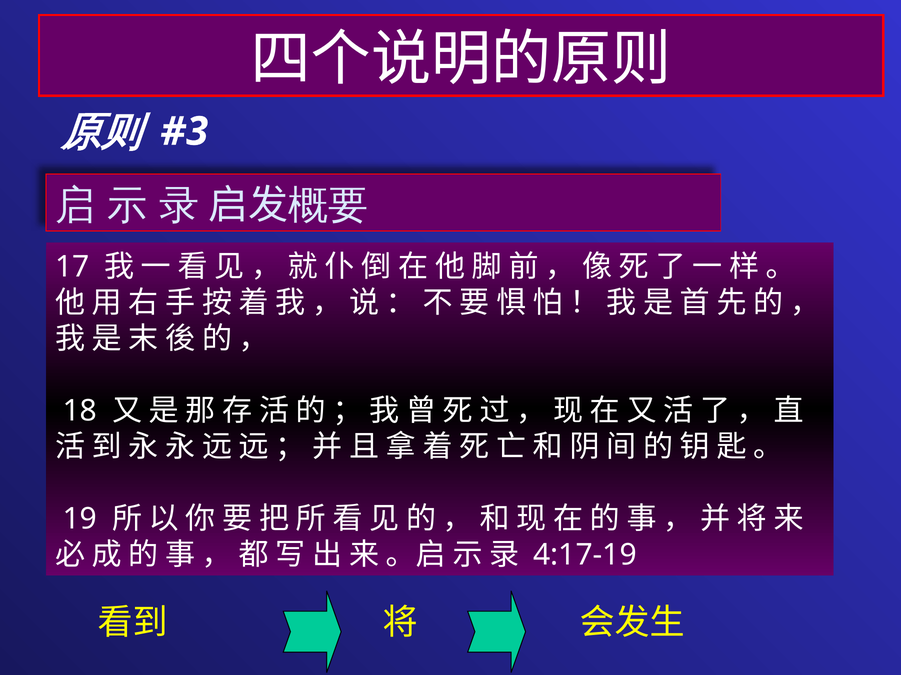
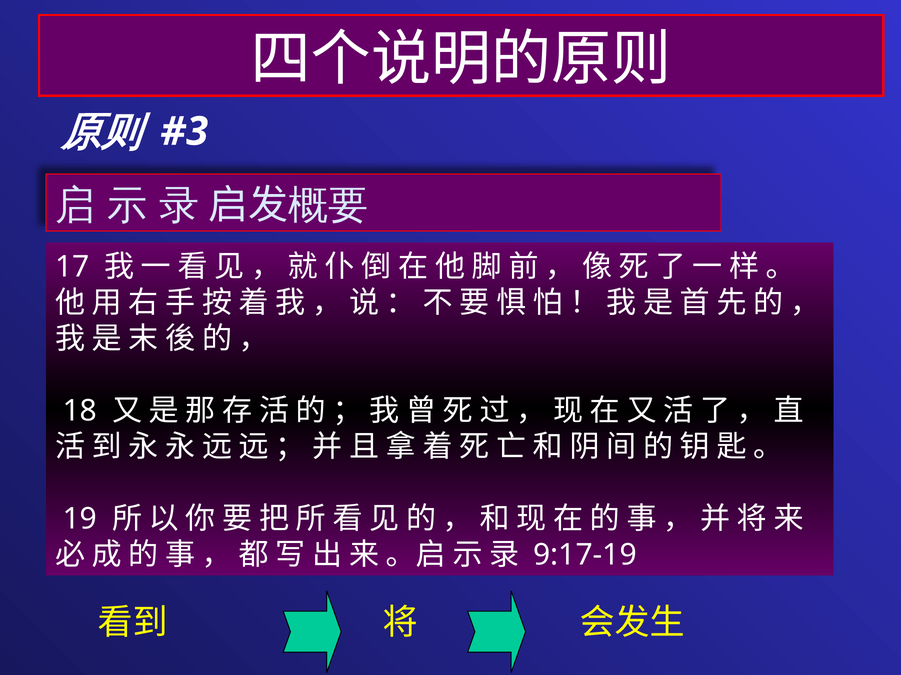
4:17-19: 4:17-19 -> 9:17-19
